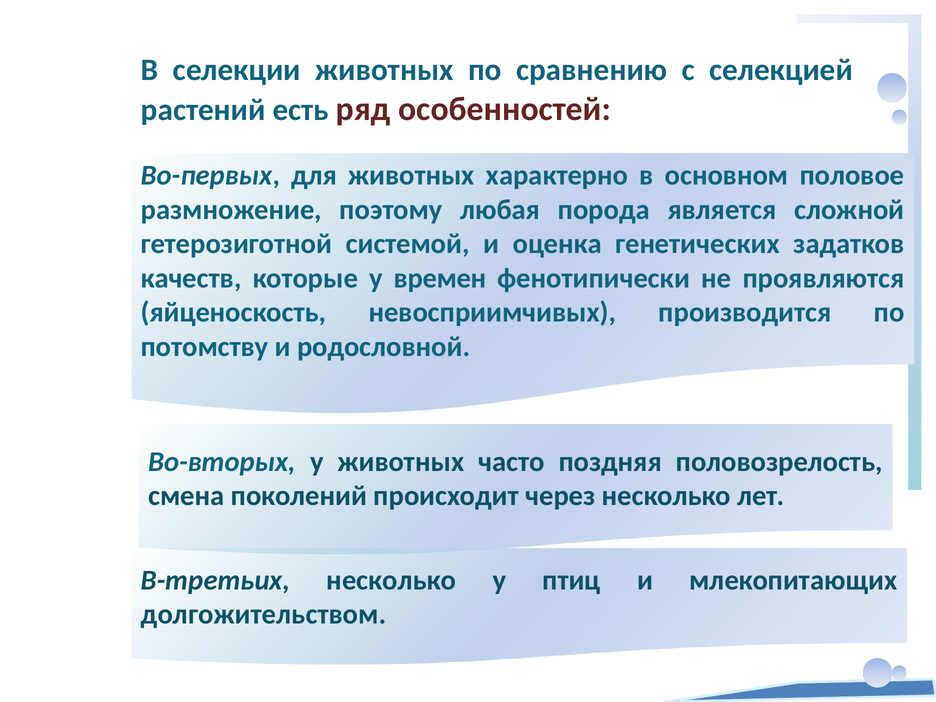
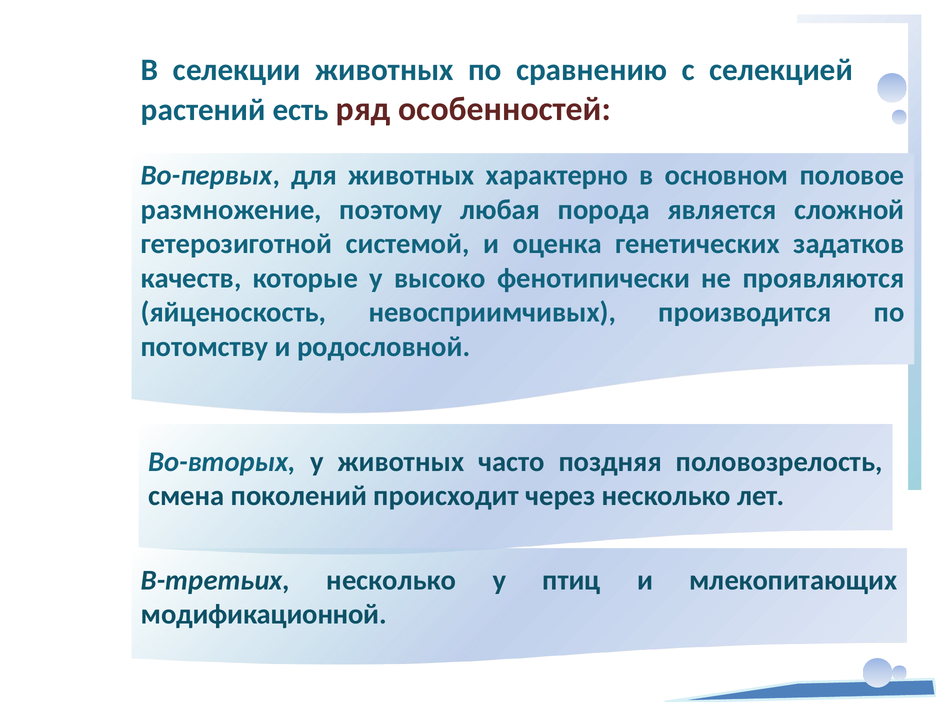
времен: времен -> высоко
долгожительством: долгожительством -> модификационной
